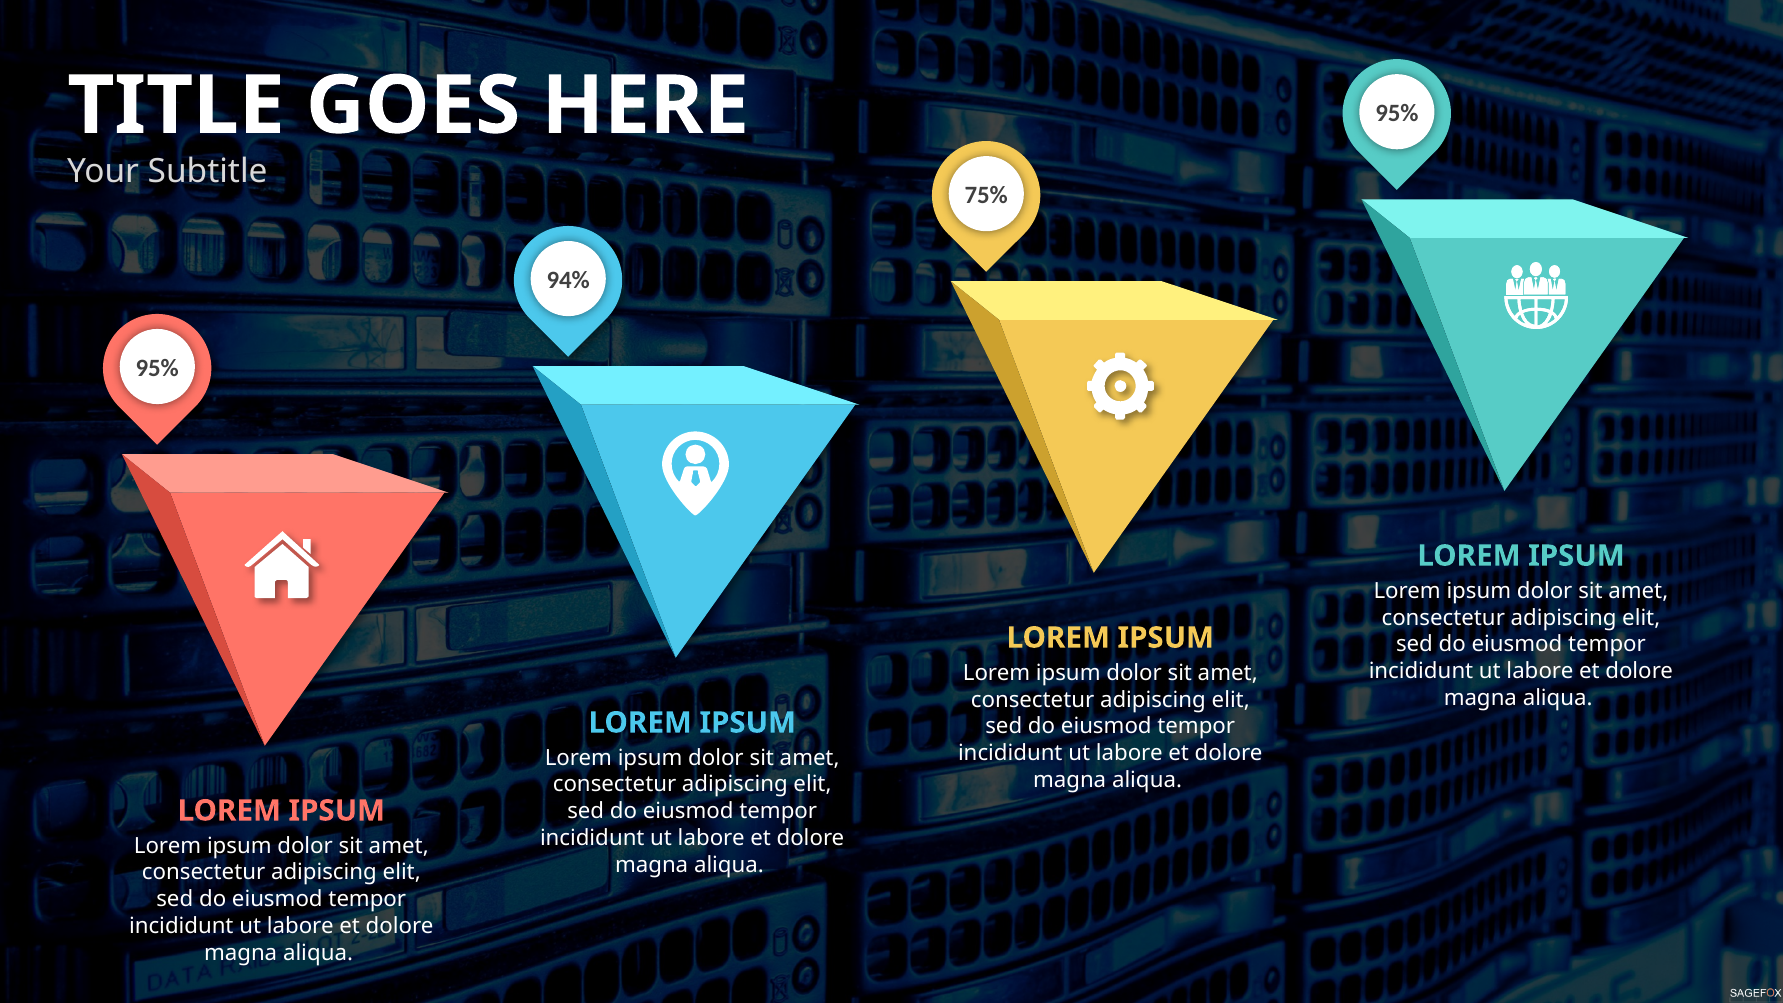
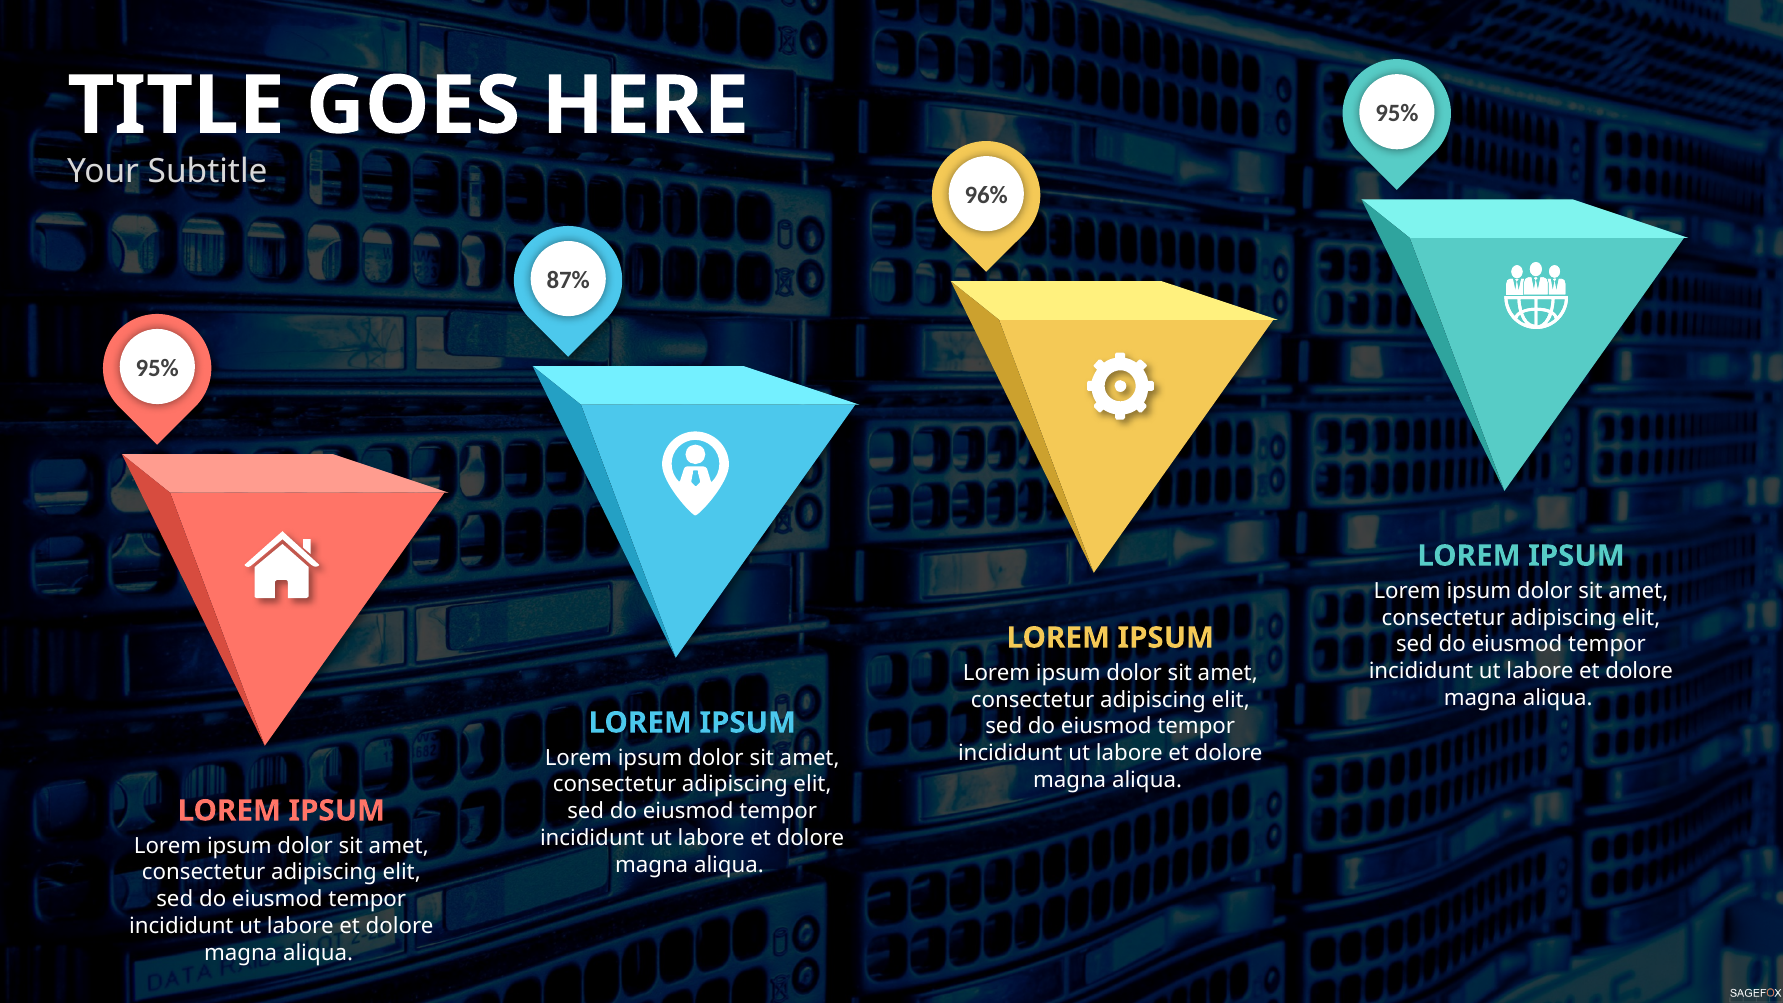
75%: 75% -> 96%
94%: 94% -> 87%
